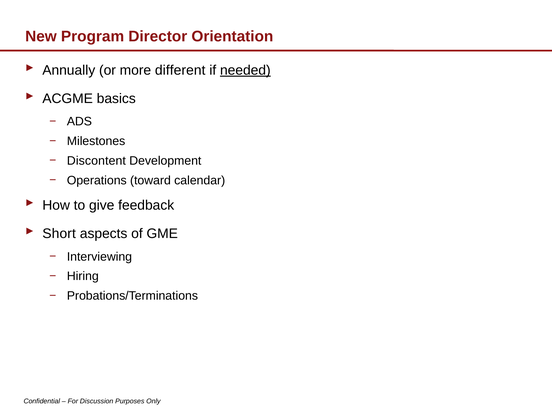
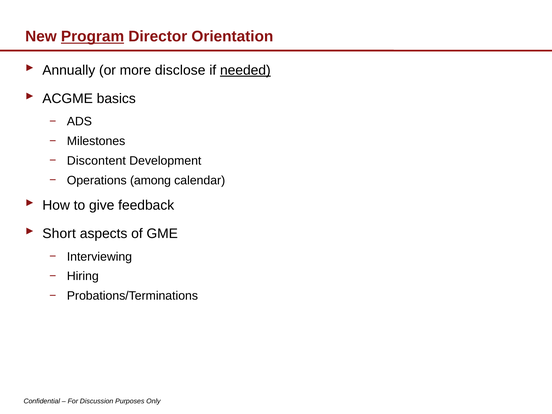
Program underline: none -> present
different: different -> disclose
toward: toward -> among
